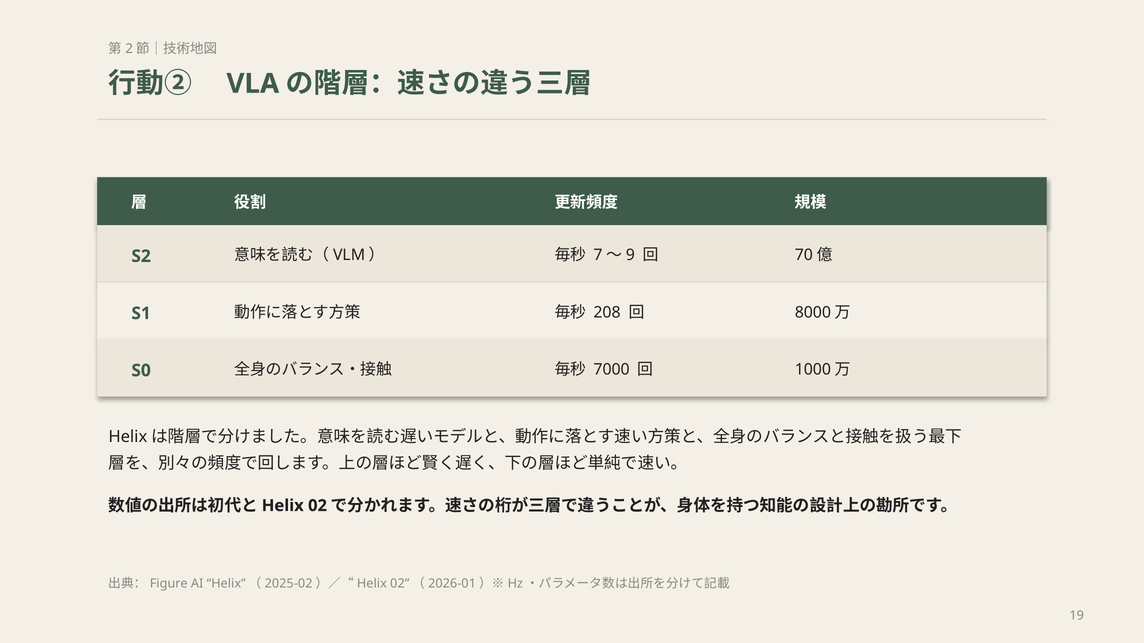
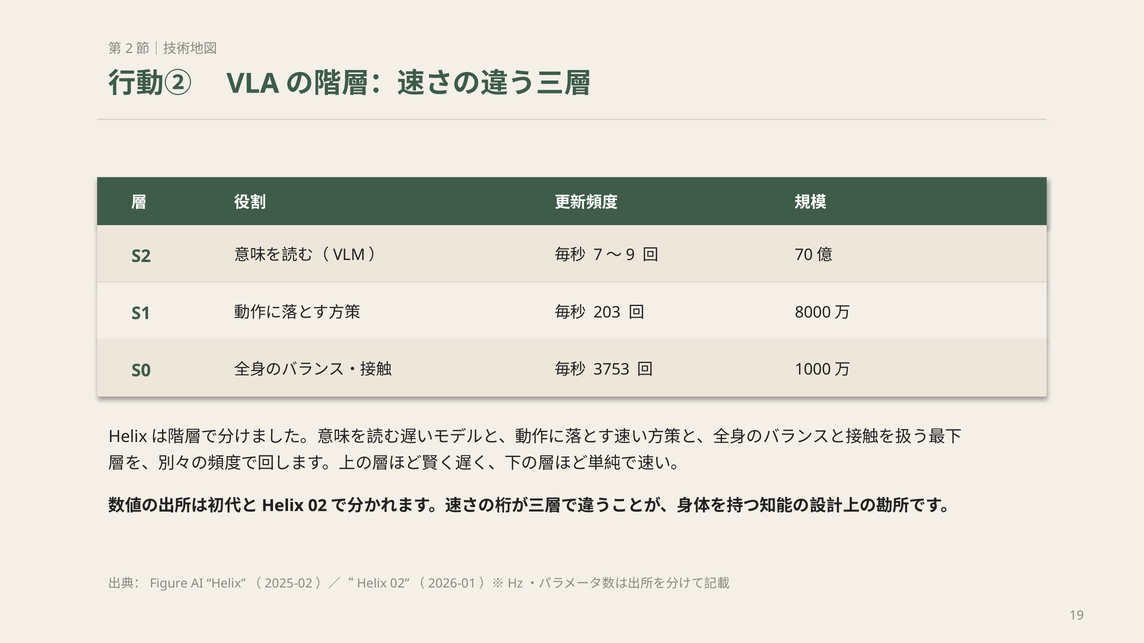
208: 208 -> 203
7000: 7000 -> 3753
